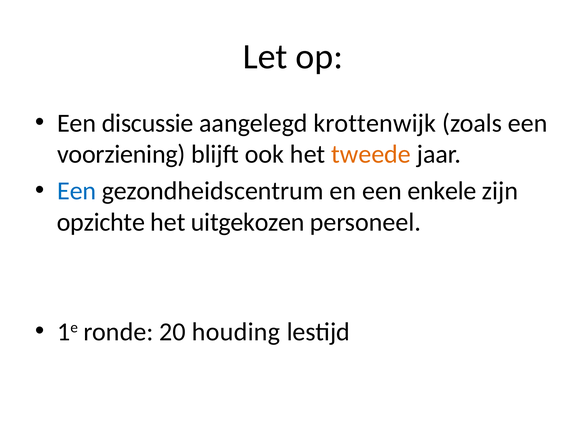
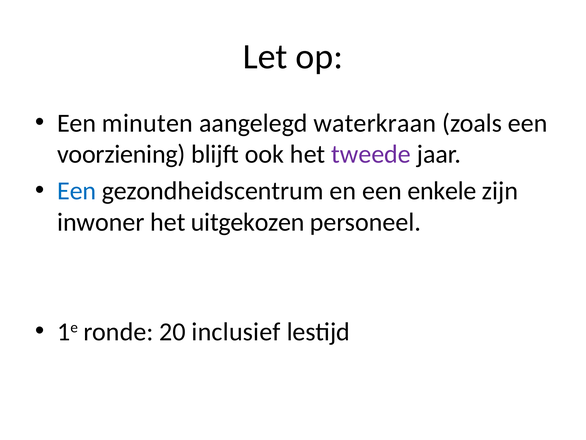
discussie: discussie -> minuten
krottenwijk: krottenwijk -> waterkraan
tweede colour: orange -> purple
opzichte: opzichte -> inwoner
houding: houding -> inclusief
